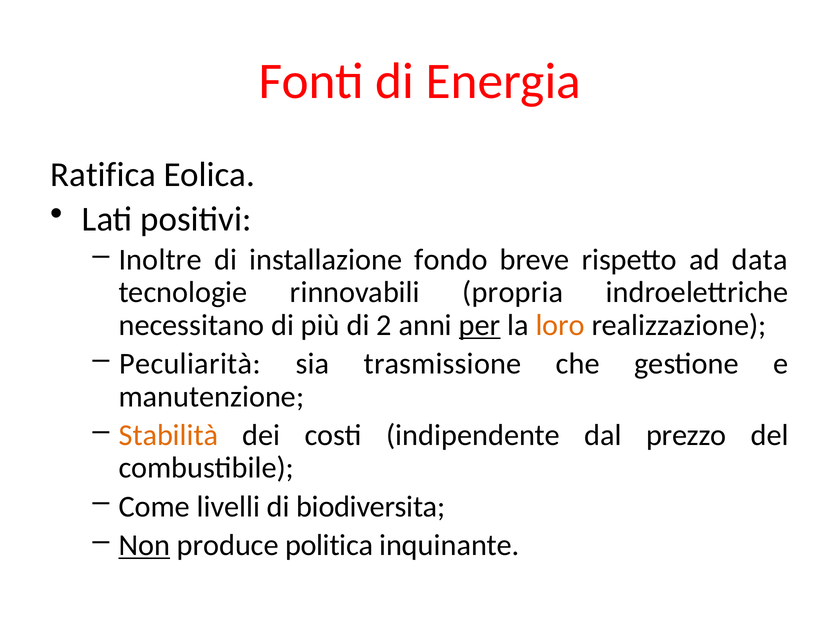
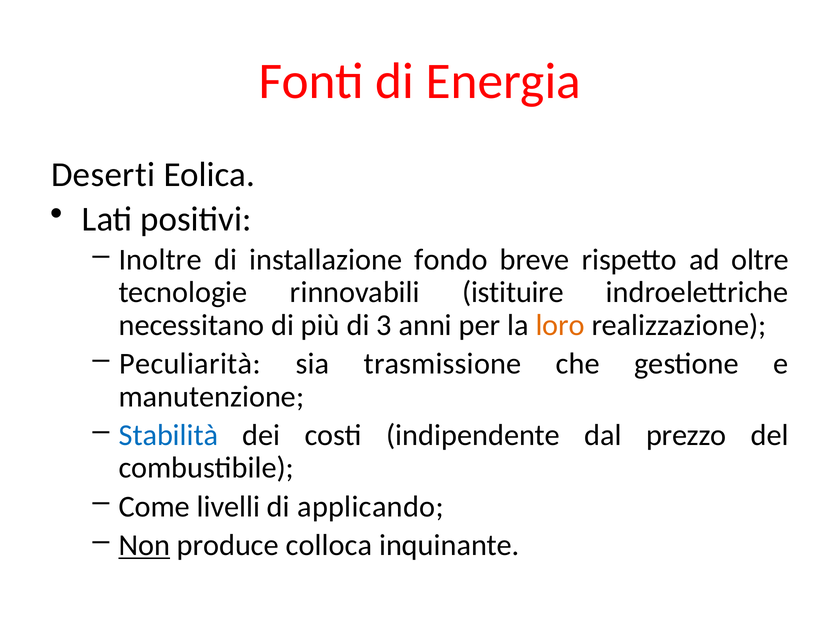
Ratifica: Ratifica -> Deserti
data: data -> oltre
propria: propria -> istituire
2: 2 -> 3
per underline: present -> none
Stabilità colour: orange -> blue
biodiversita: biodiversita -> applicando
politica: politica -> colloca
